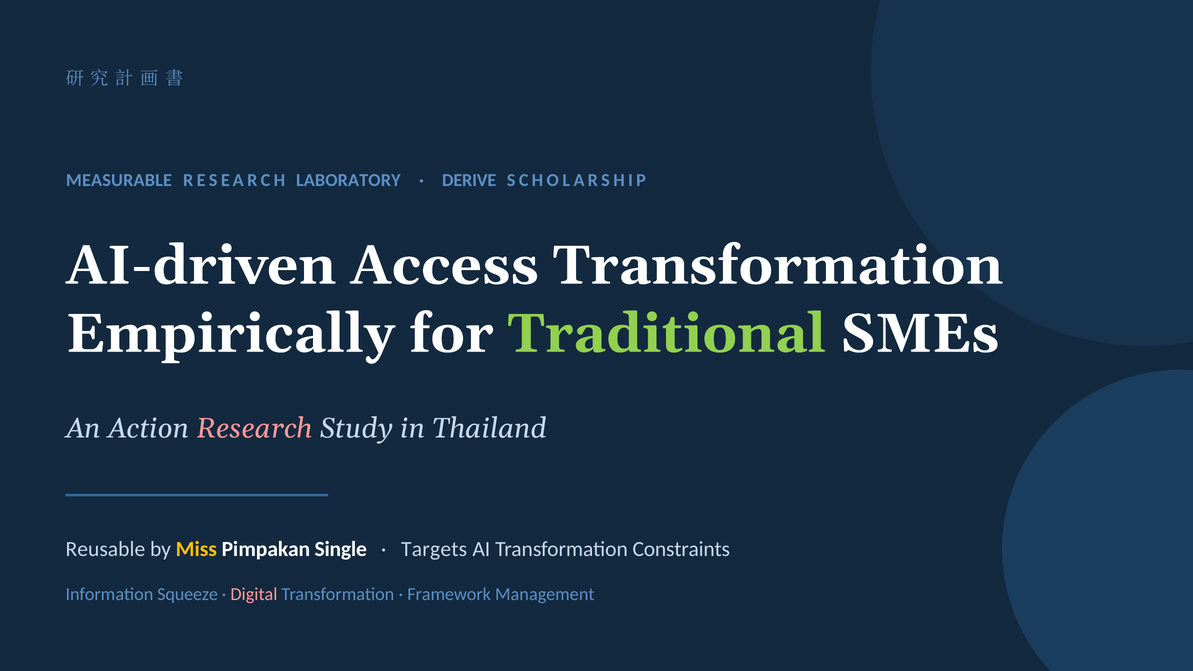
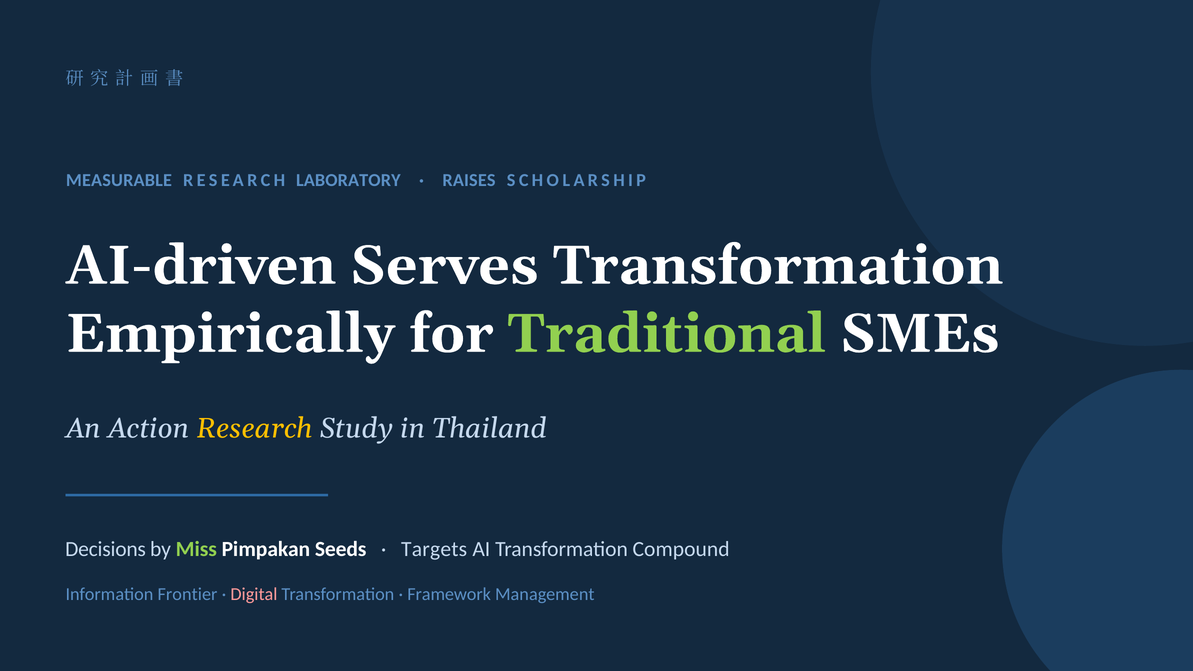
DERIVE: DERIVE -> RAISES
Access: Access -> Serves
Research at (255, 428) colour: pink -> yellow
Reusable: Reusable -> Decisions
Miss colour: yellow -> light green
Single: Single -> Seeds
Constraints: Constraints -> Compound
Squeeze: Squeeze -> Frontier
